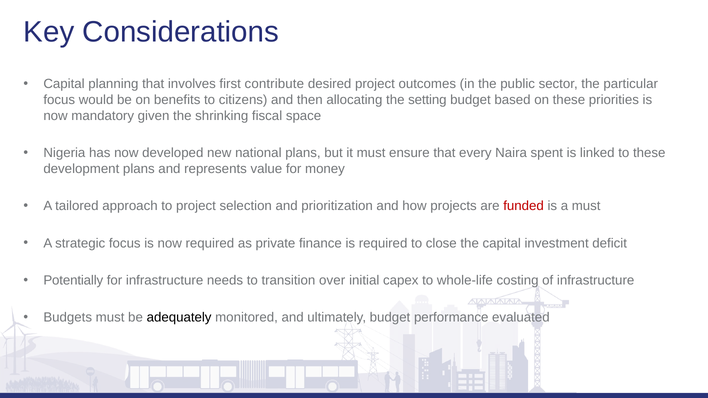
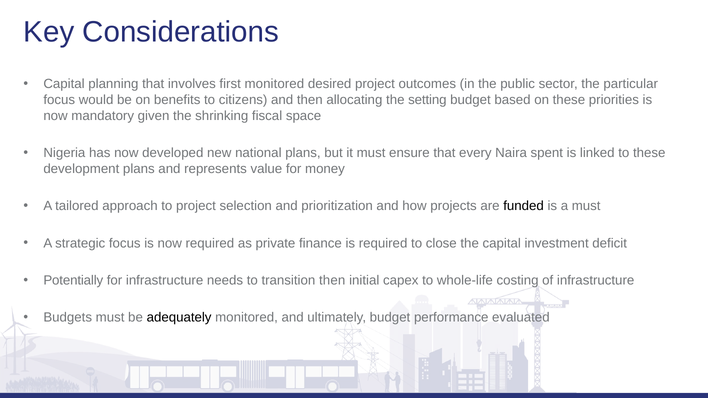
first contribute: contribute -> monitored
funded colour: red -> black
transition over: over -> then
